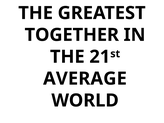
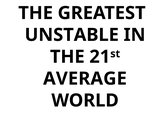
TOGETHER: TOGETHER -> UNSTABLE
